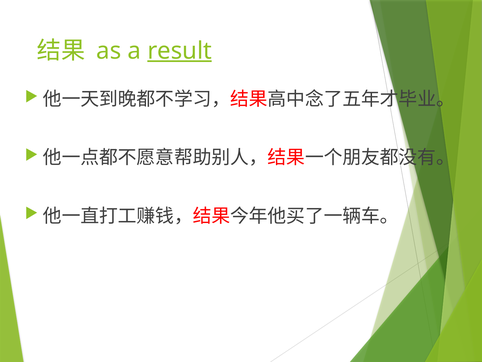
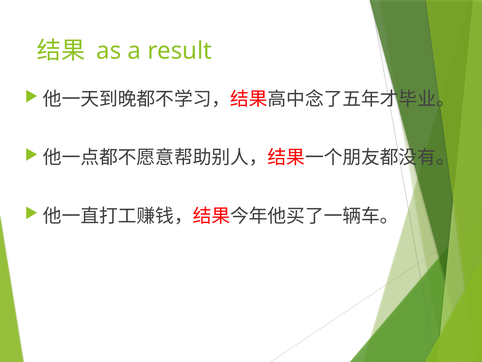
result underline: present -> none
